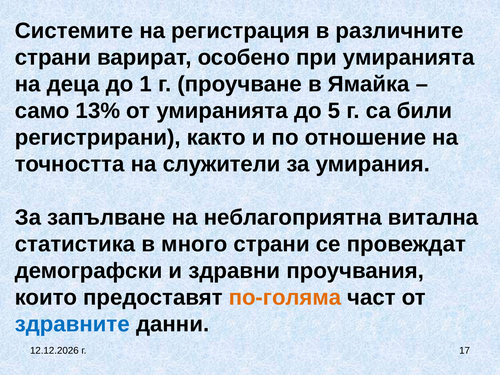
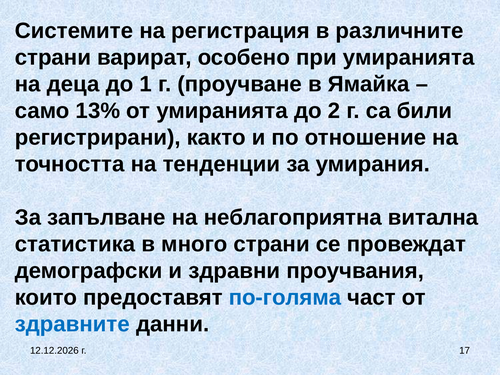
5: 5 -> 2
служители: служители -> тенденции
по-голяма colour: orange -> blue
